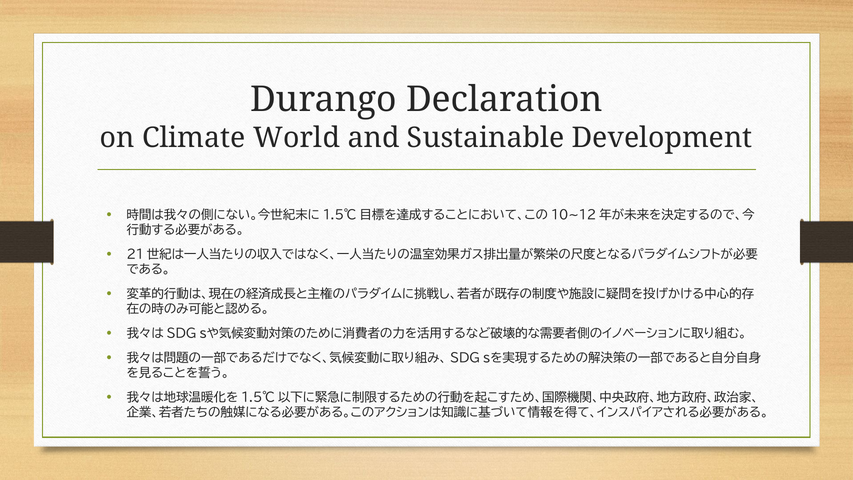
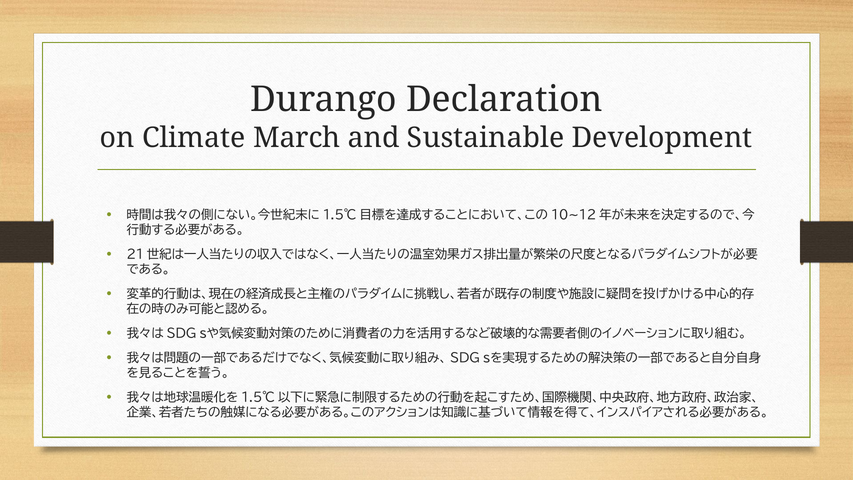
World: World -> March
